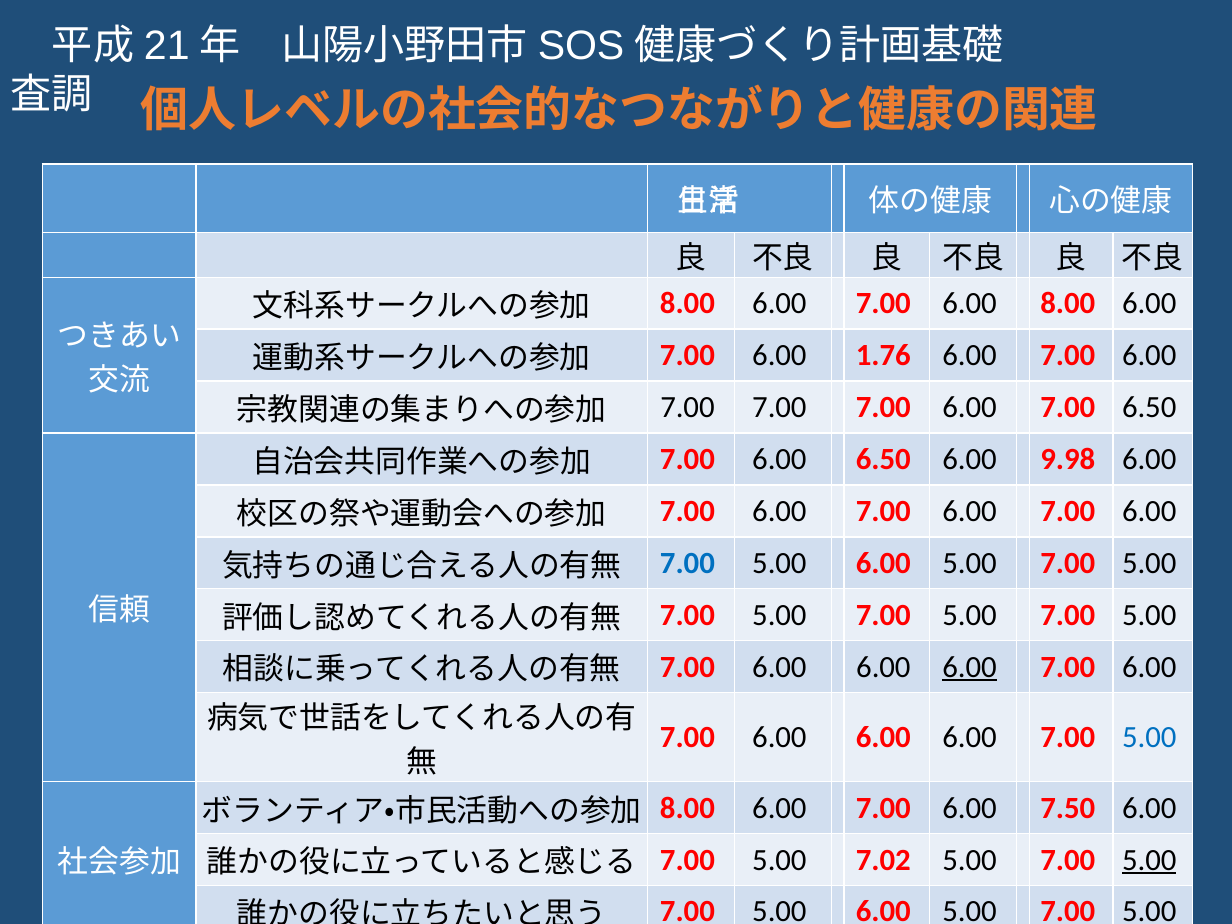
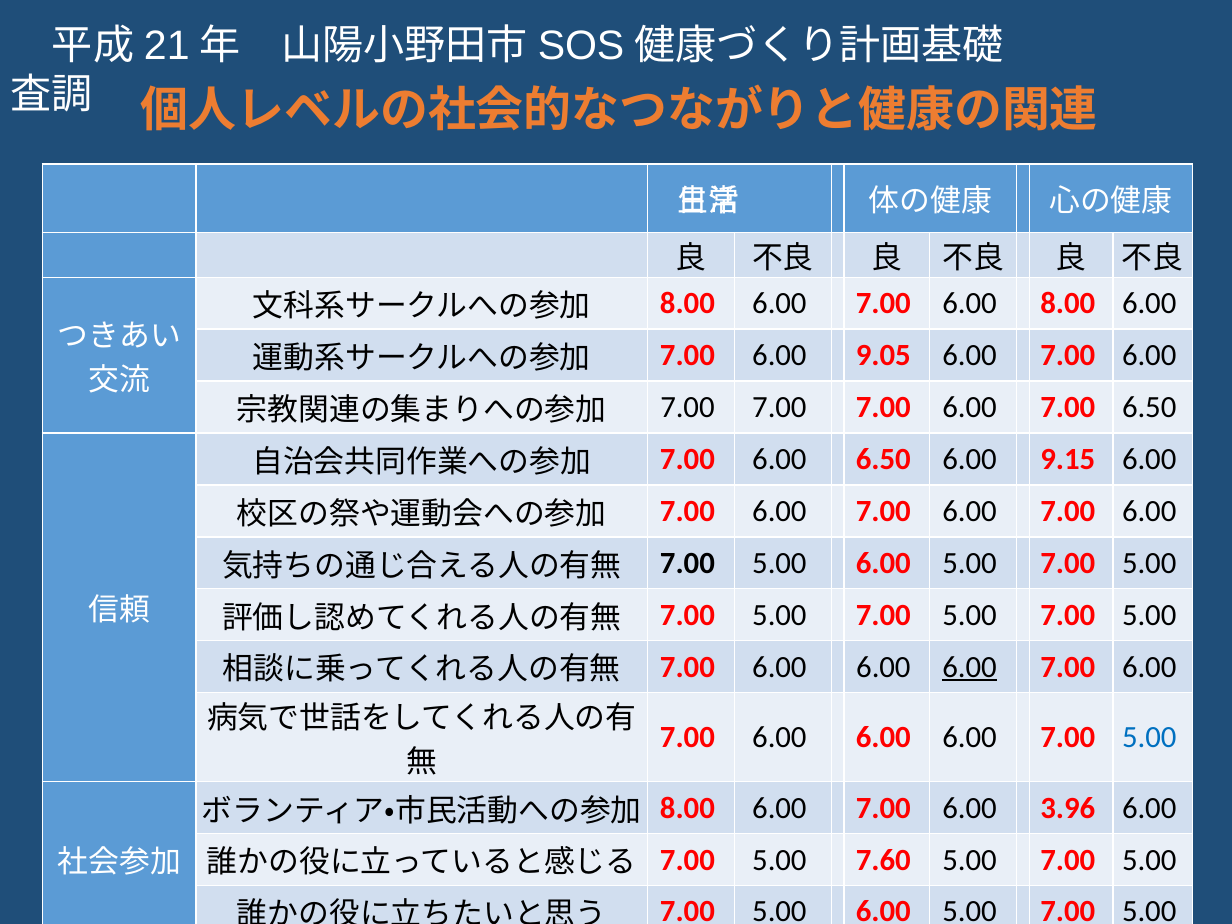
1.76: 1.76 -> 9.05
9.98: 9.98 -> 9.15
7.00 at (687, 563) colour: blue -> black
7.50: 7.50 -> 3.96
7.02: 7.02 -> 7.60
5.00 at (1149, 860) underline: present -> none
